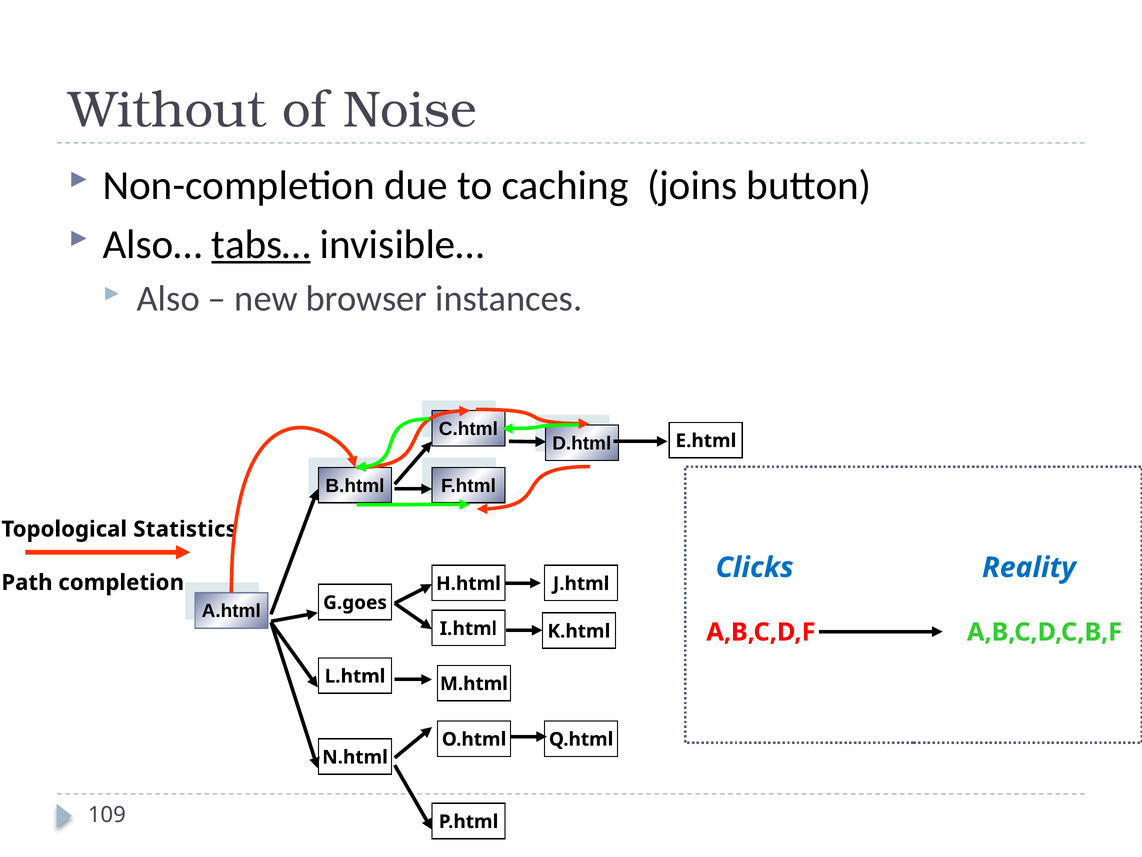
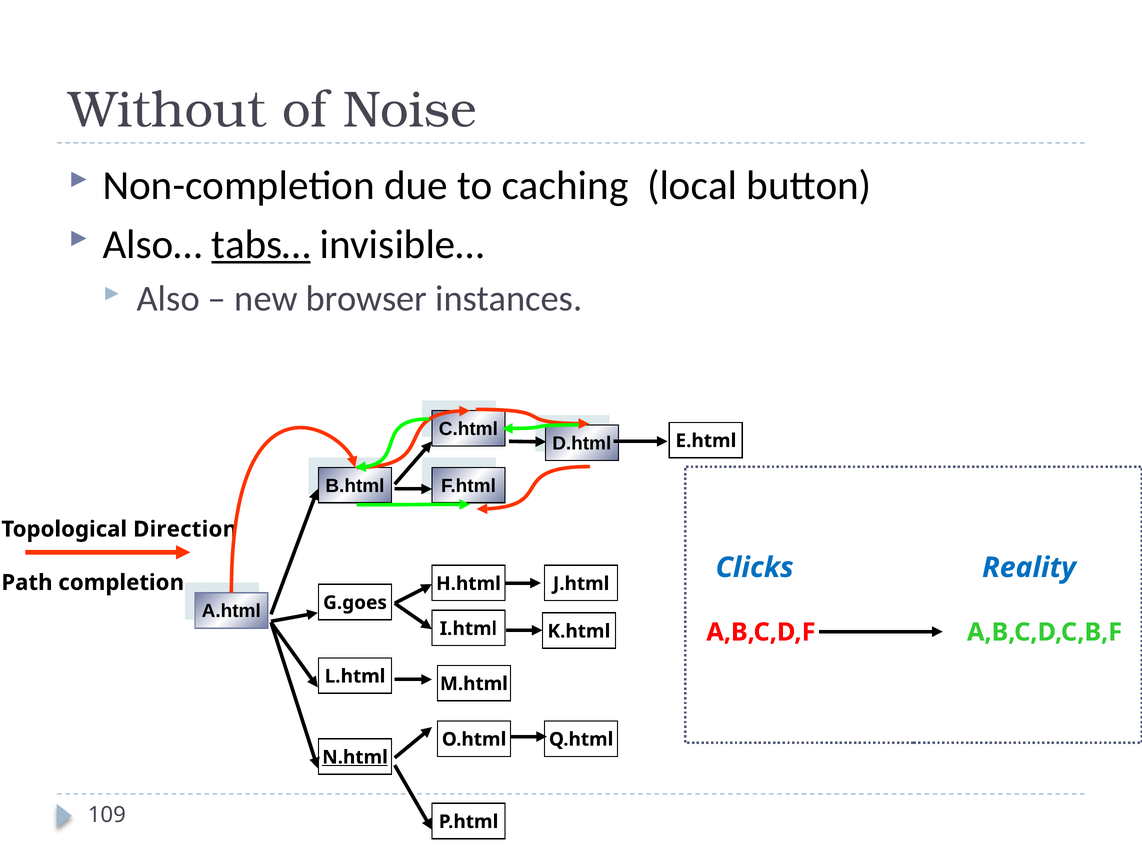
joins: joins -> local
Statistics: Statistics -> Direction
N.html underline: none -> present
